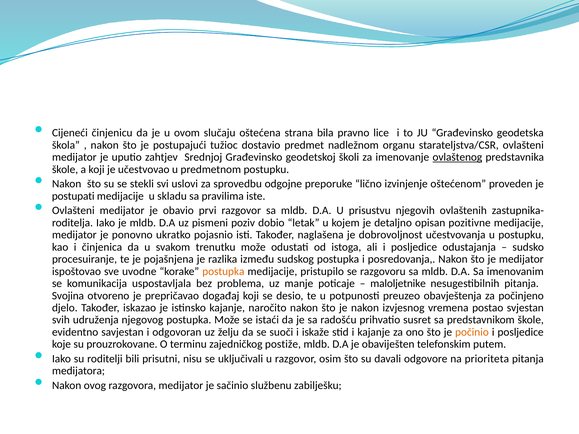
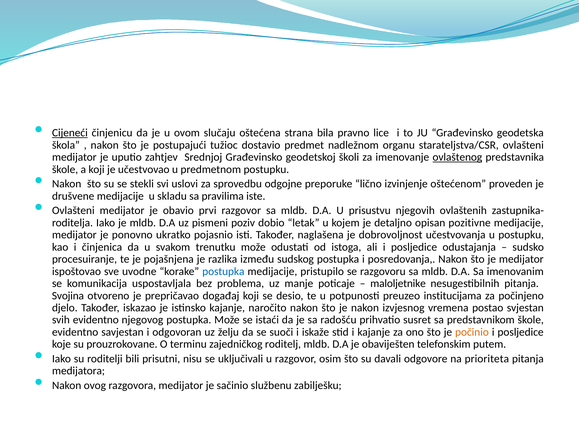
Cijeneći underline: none -> present
postupati: postupati -> drušvene
postupka at (223, 271) colour: orange -> blue
obavještenja: obavještenja -> institucijama
svih udruženja: udruženja -> evidentno
postiže: postiže -> roditelj
